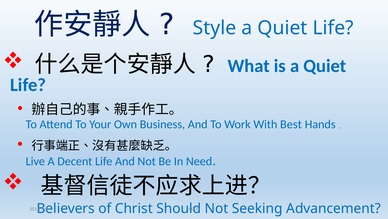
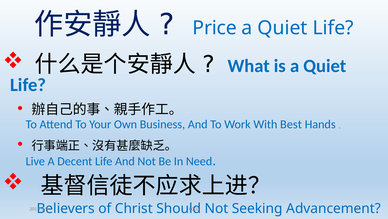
Style: Style -> Price
